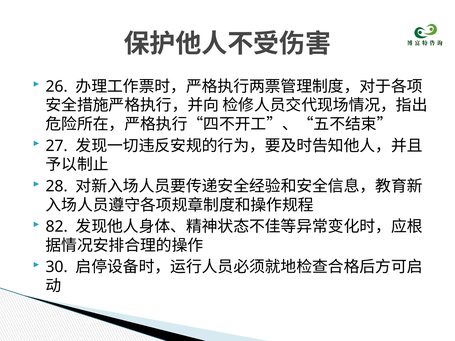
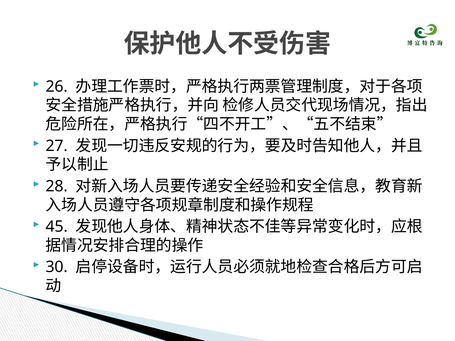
82: 82 -> 45
